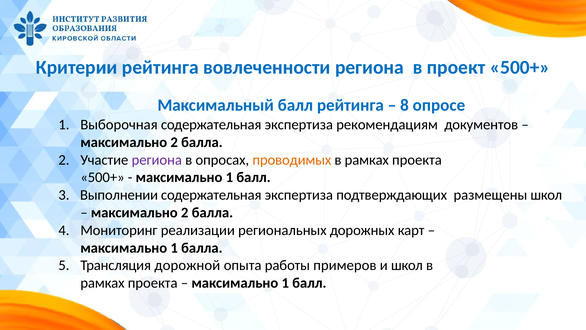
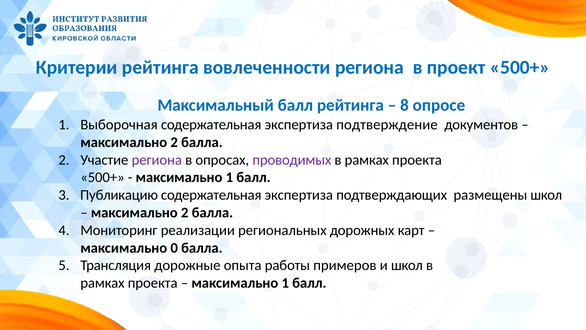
рекомендациям: рекомендациям -> подтверждение
проводимых colour: orange -> purple
Выполнении: Выполнении -> Публикацию
1 at (174, 248): 1 -> 0
дорожной: дорожной -> дорожные
